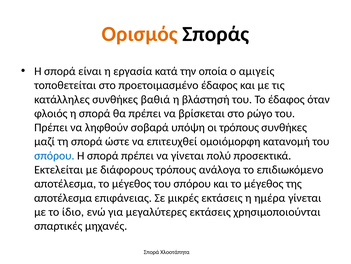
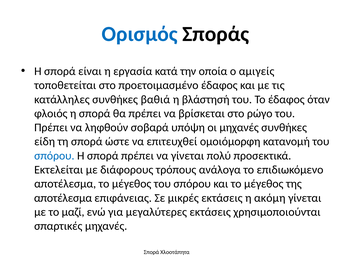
Ορισμός colour: orange -> blue
οι τρόπους: τρόπους -> μηχανές
μαζί: μαζί -> είδη
ημέρα: ημέρα -> ακόμη
ίδιο: ίδιο -> μαζί
